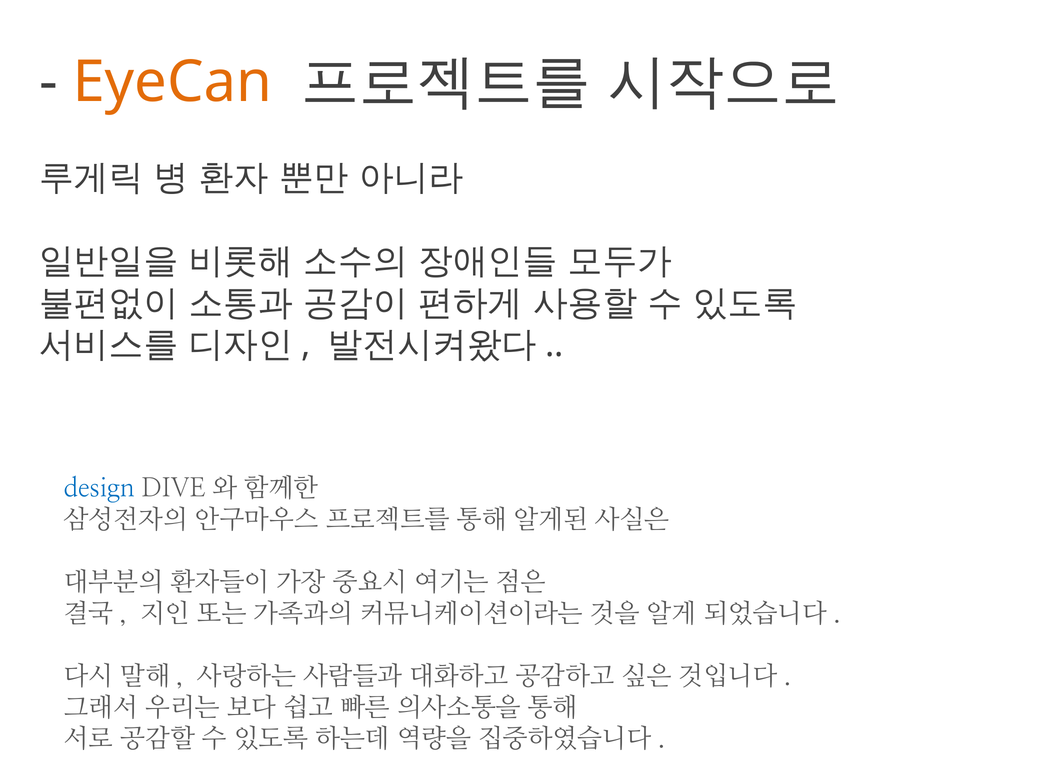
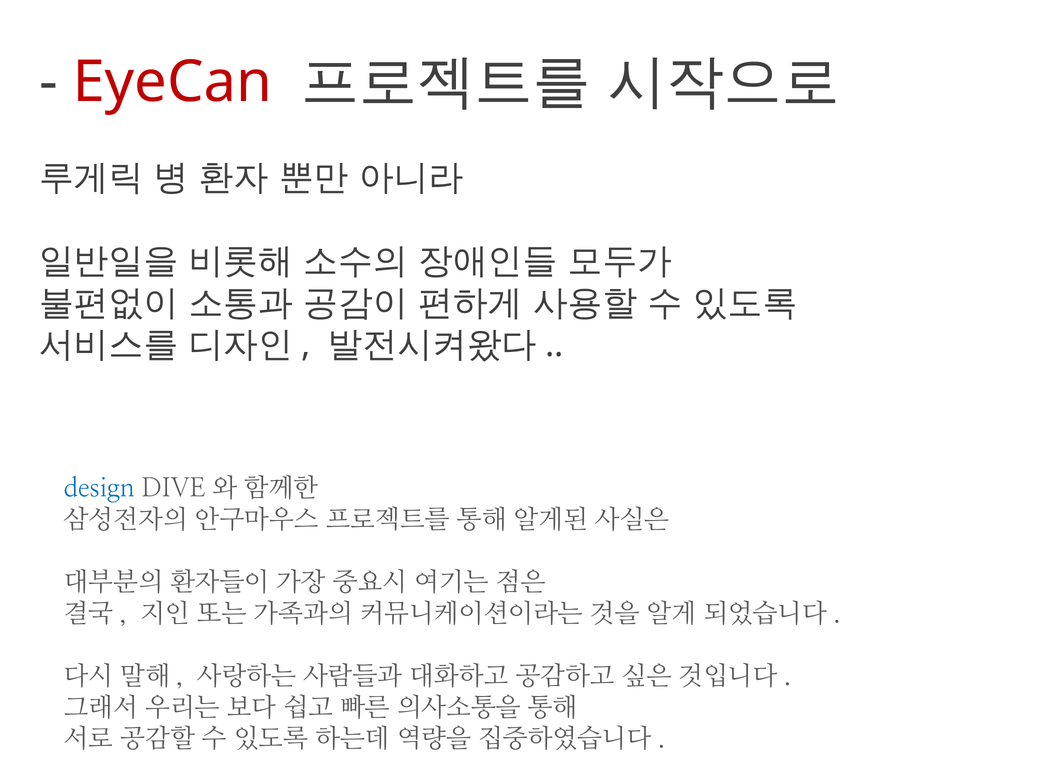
EyeCan colour: orange -> red
